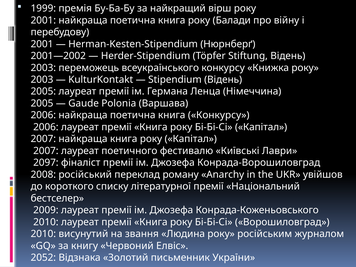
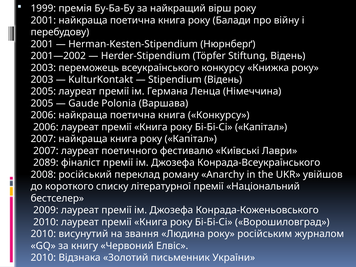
2097: 2097 -> 2089
Конрада-Ворошиловград: Конрада-Ворошиловград -> Конрада-Всеукраїнського
2052 at (43, 258): 2052 -> 2010
